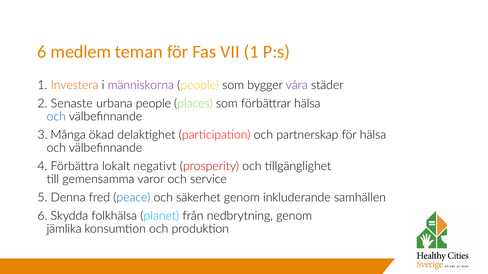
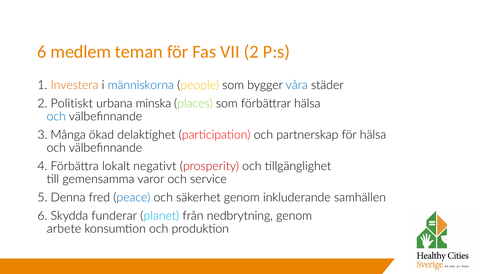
VII 1: 1 -> 2
människorna colour: purple -> blue
våra colour: purple -> blue
Senaste: Senaste -> Politiskt
urbana people: people -> minska
folkhälsa: folkhälsa -> funderar
jämlika: jämlika -> arbete
